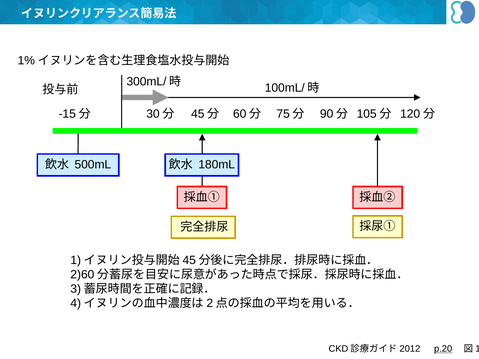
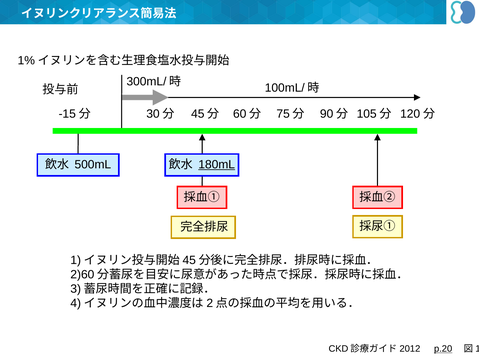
180mL underline: none -> present
